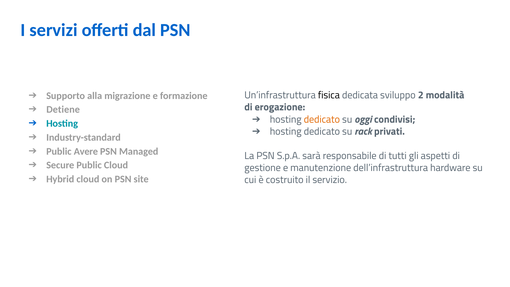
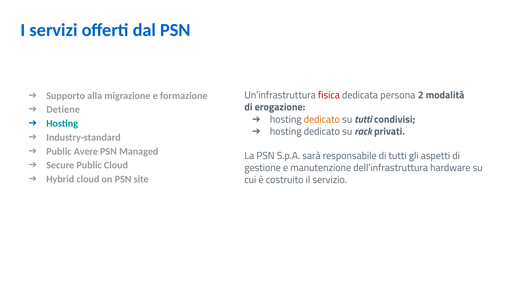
fisica colour: black -> red
sviluppo: sviluppo -> persona
su oggi: oggi -> tutti
